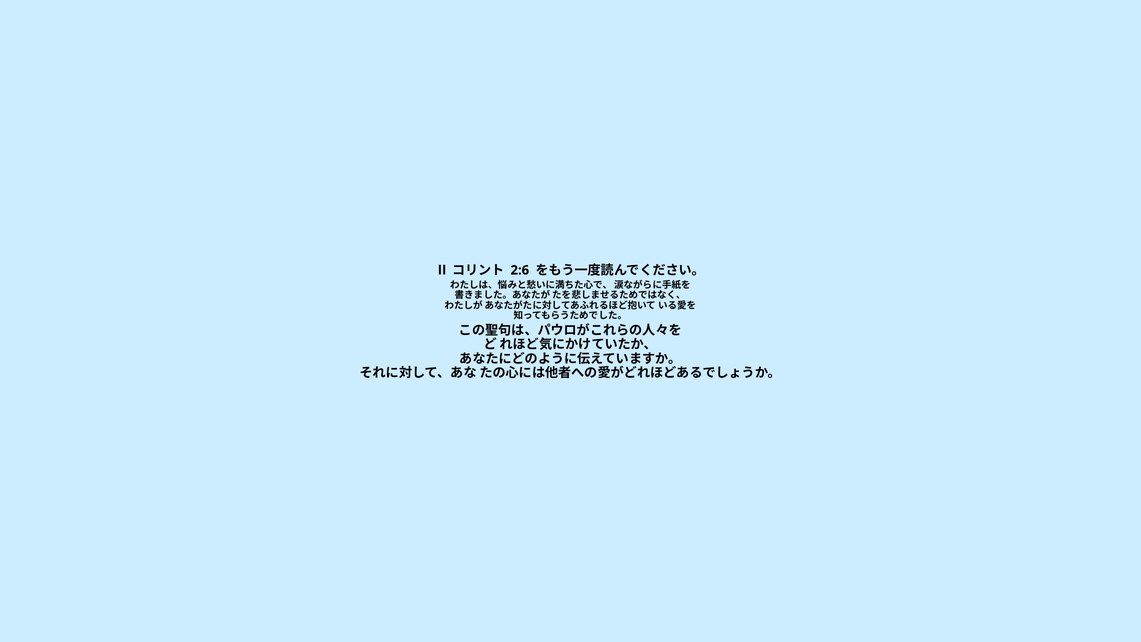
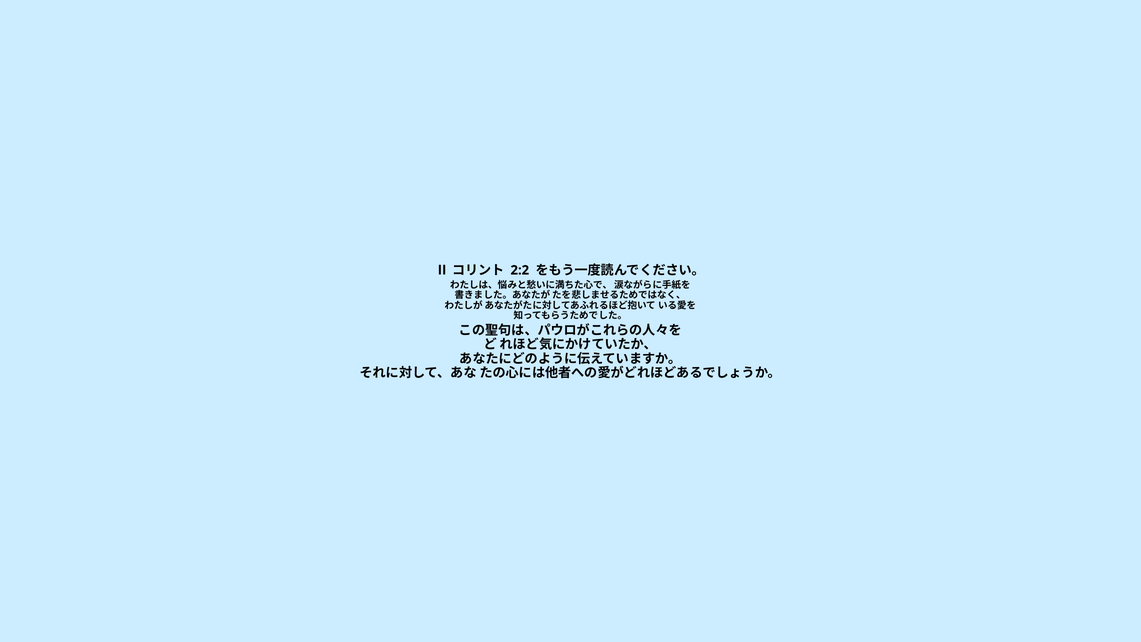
2:6: 2:6 -> 2:2
